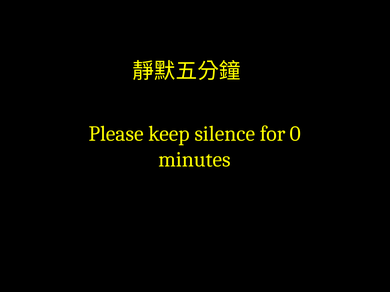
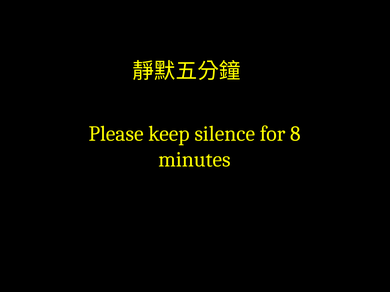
0: 0 -> 8
